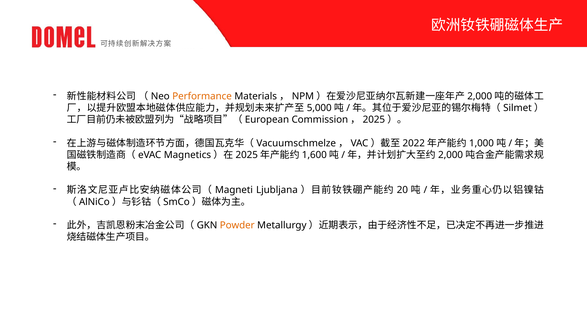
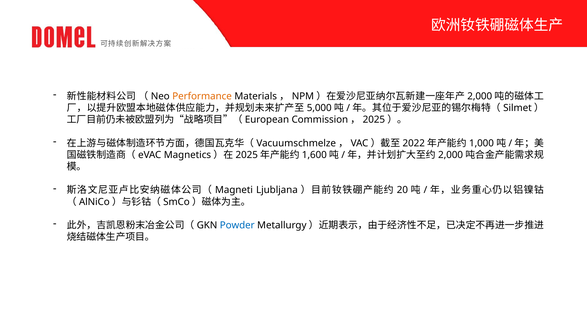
Powder colour: orange -> blue
